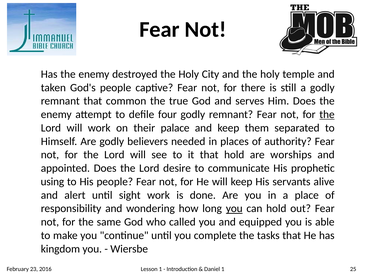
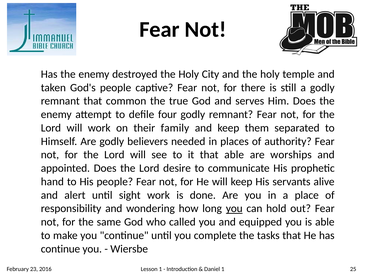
the at (327, 114) underline: present -> none
palace: palace -> family
that hold: hold -> able
using: using -> hand
kingdom at (60, 248): kingdom -> continue
